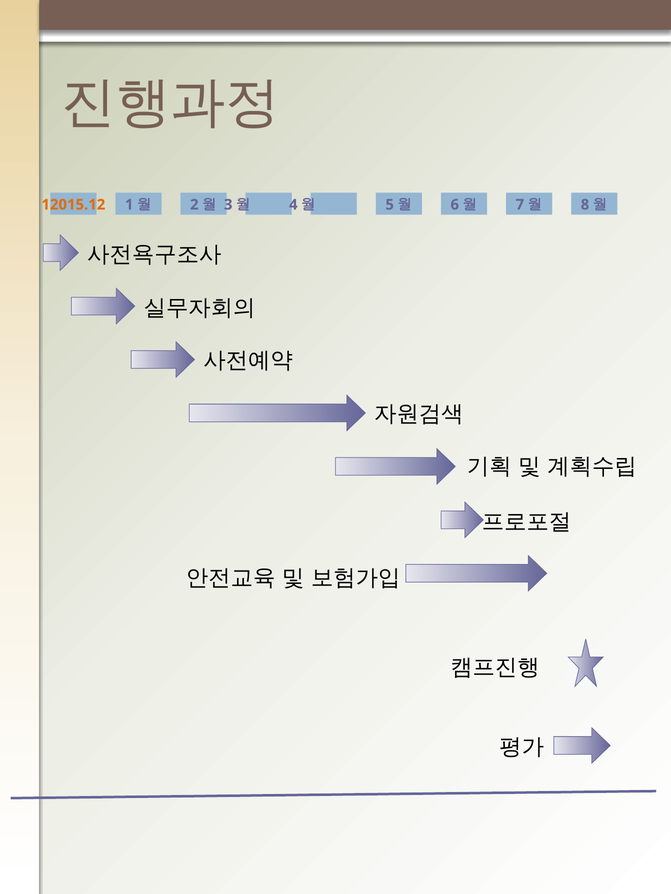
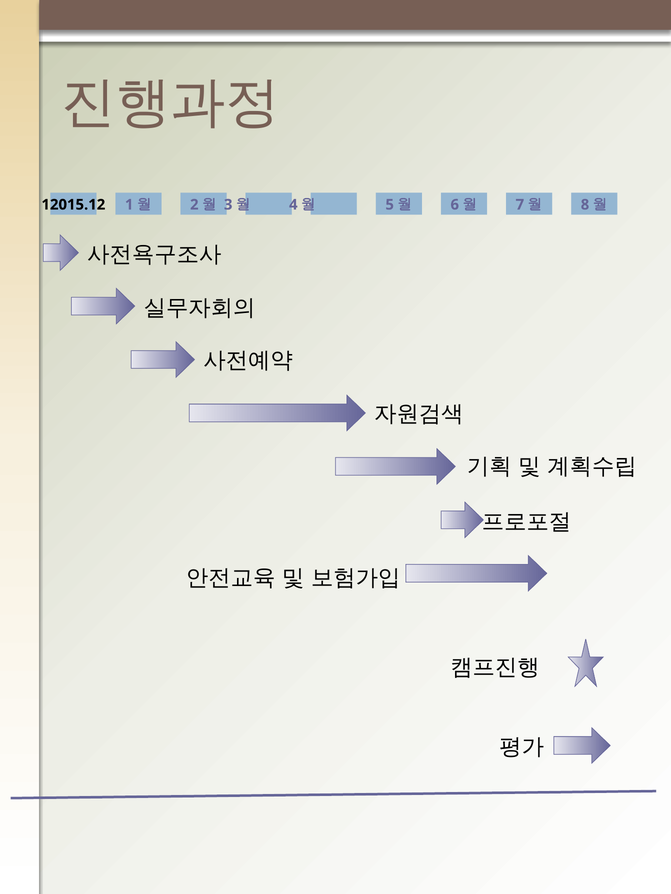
12015.12 colour: orange -> black
